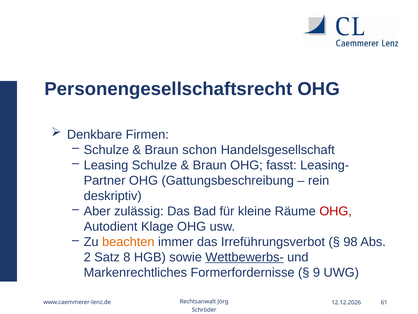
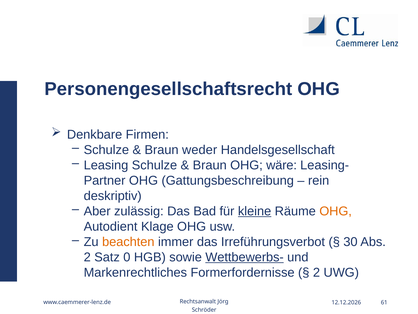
schon: schon -> weder
fasst: fasst -> wäre
kleine underline: none -> present
OHG at (336, 211) colour: red -> orange
98: 98 -> 30
8: 8 -> 0
9 at (316, 272): 9 -> 2
